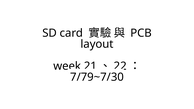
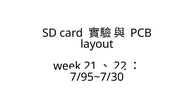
7/79~7/30: 7/79~7/30 -> 7/95~7/30
